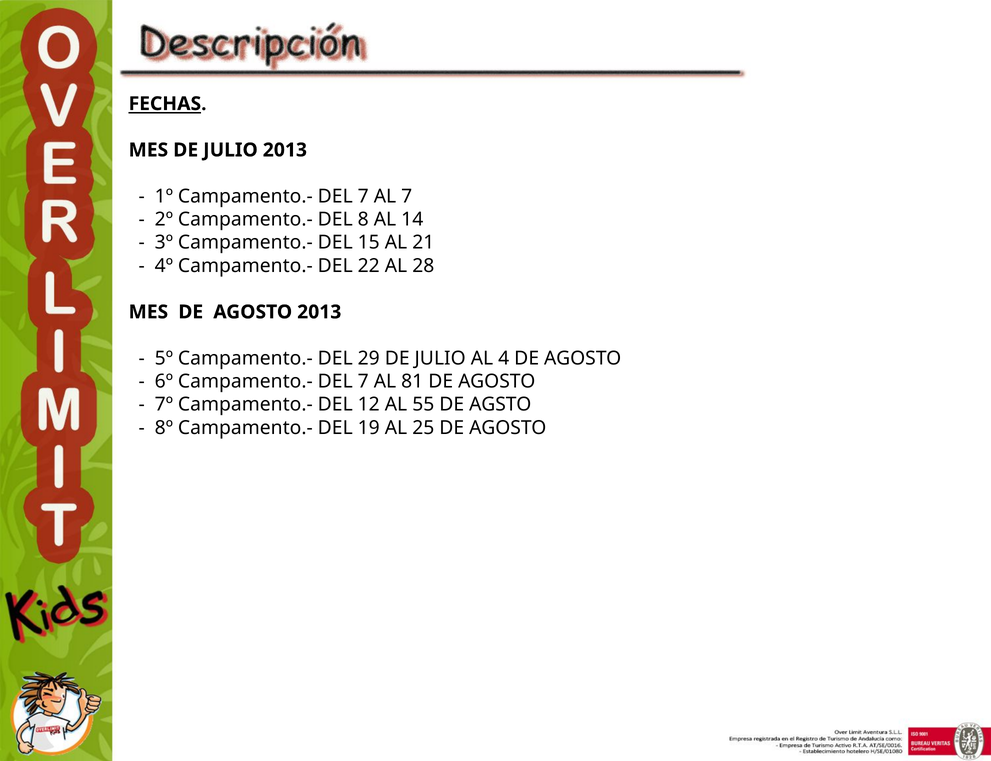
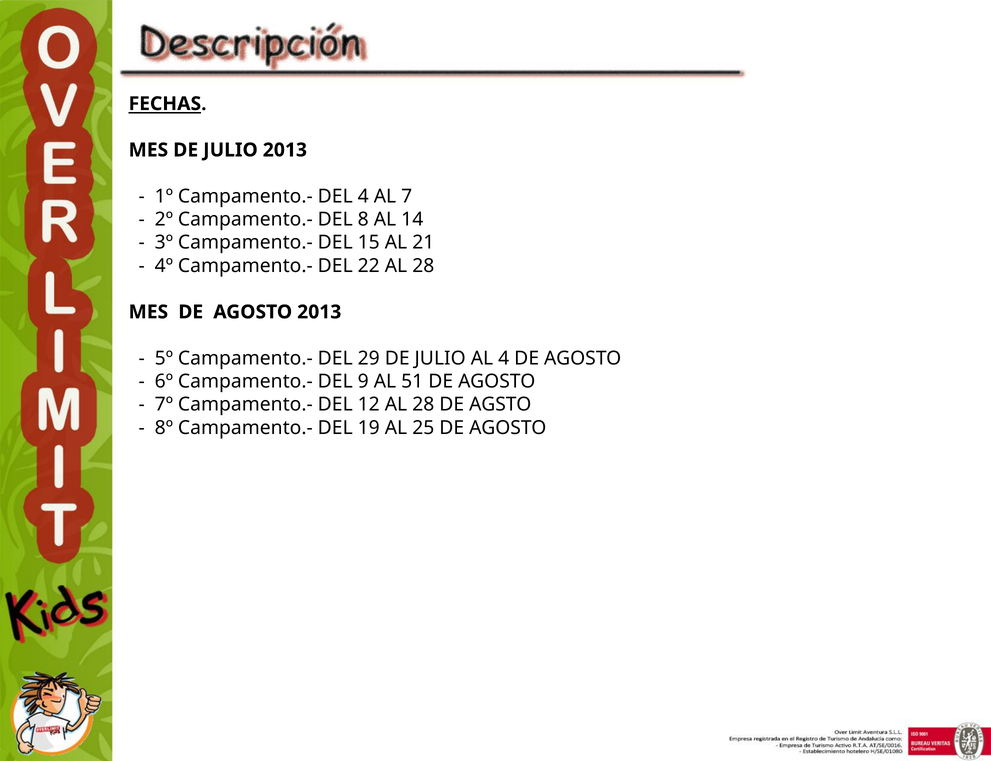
1º Campamento.- DEL 7: 7 -> 4
6º Campamento.- DEL 7: 7 -> 9
81: 81 -> 51
12 AL 55: 55 -> 28
